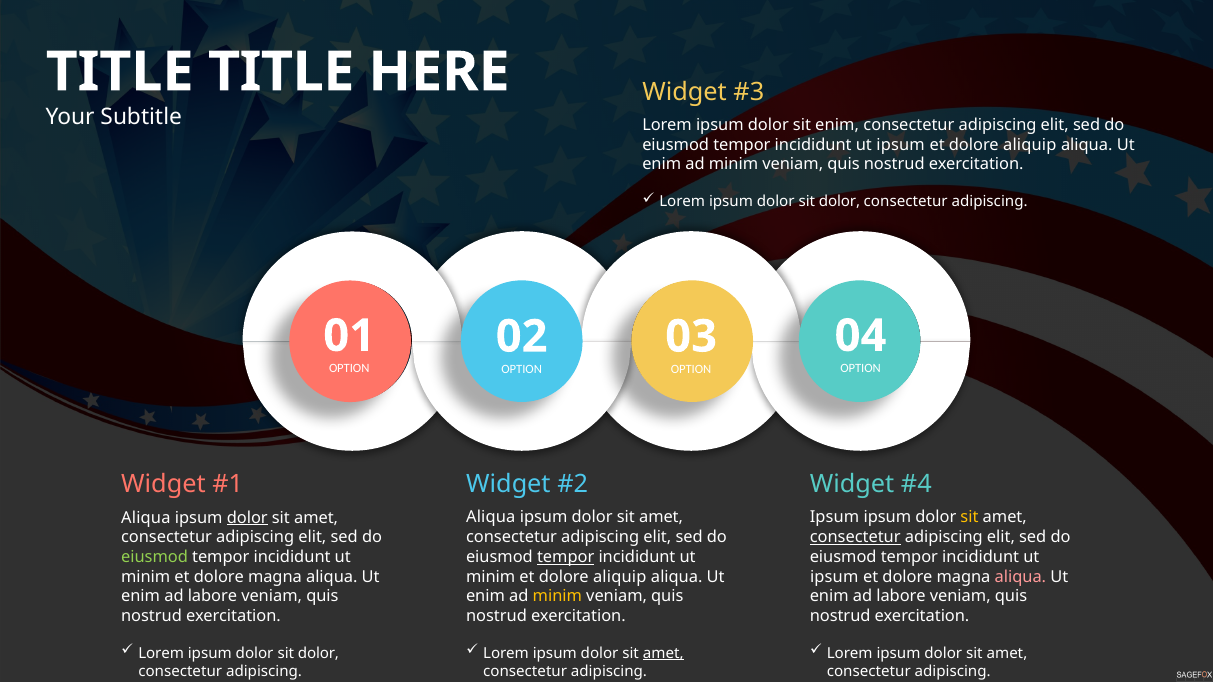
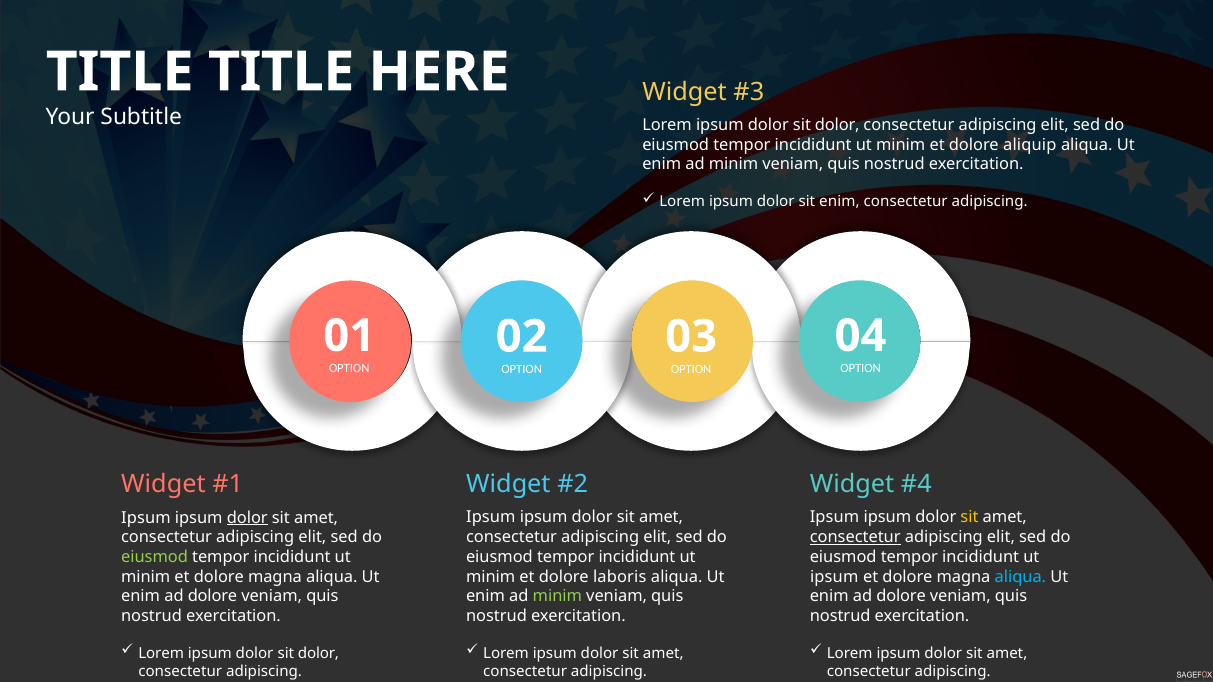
enim at (837, 125): enim -> dolor
ipsum at (901, 145): ipsum -> minim
dolor at (840, 202): dolor -> enim
Aliqua at (146, 518): Aliqua -> Ipsum
Aliqua at (491, 518): Aliqua -> Ipsum
tempor at (566, 557) underline: present -> none
aliquip at (620, 577): aliquip -> laboris
aliqua at (1020, 577) colour: pink -> light blue
minim at (557, 597) colour: yellow -> light green
labore at (901, 597): labore -> dolore
labore at (212, 597): labore -> dolore
amet at (663, 653) underline: present -> none
